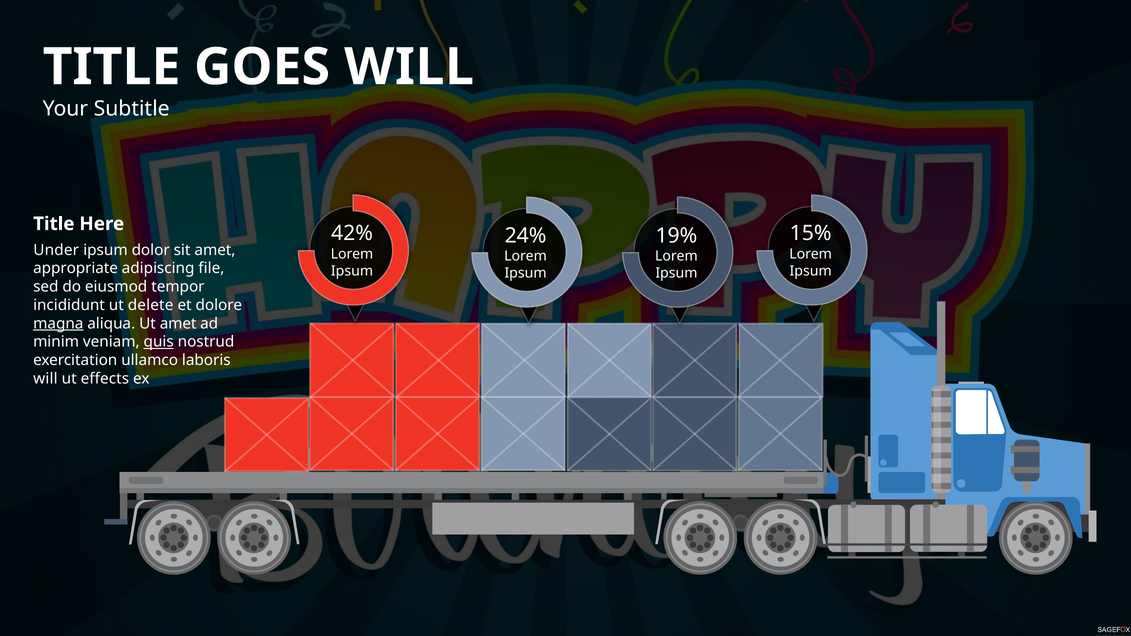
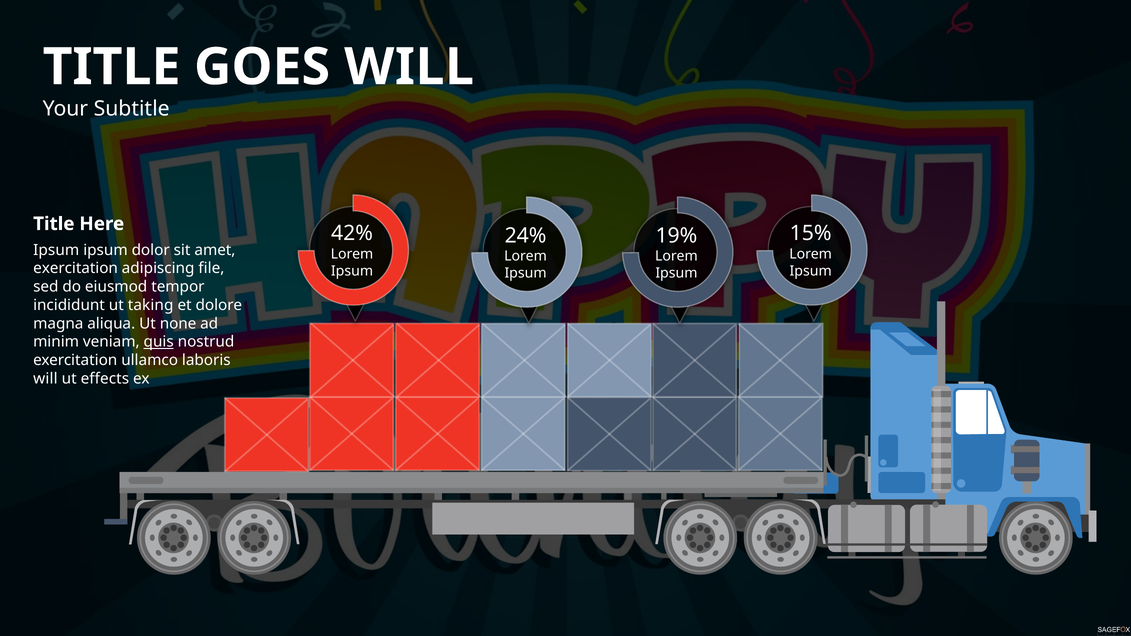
Under at (56, 250): Under -> Ipsum
appropriate at (76, 268): appropriate -> exercitation
delete: delete -> taking
magna underline: present -> none
Ut amet: amet -> none
